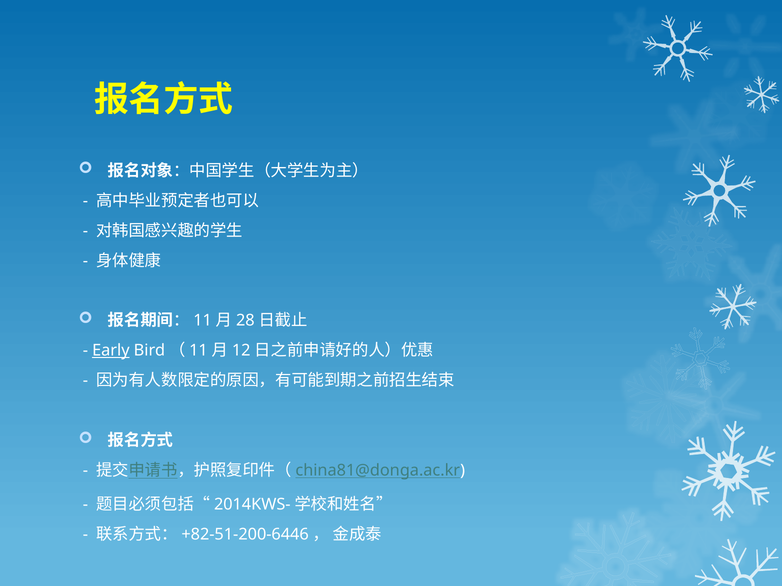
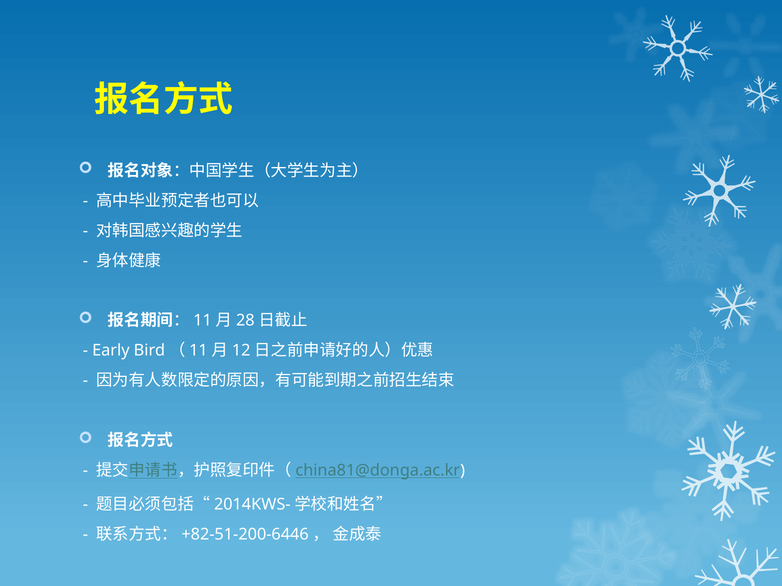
Early underline: present -> none
